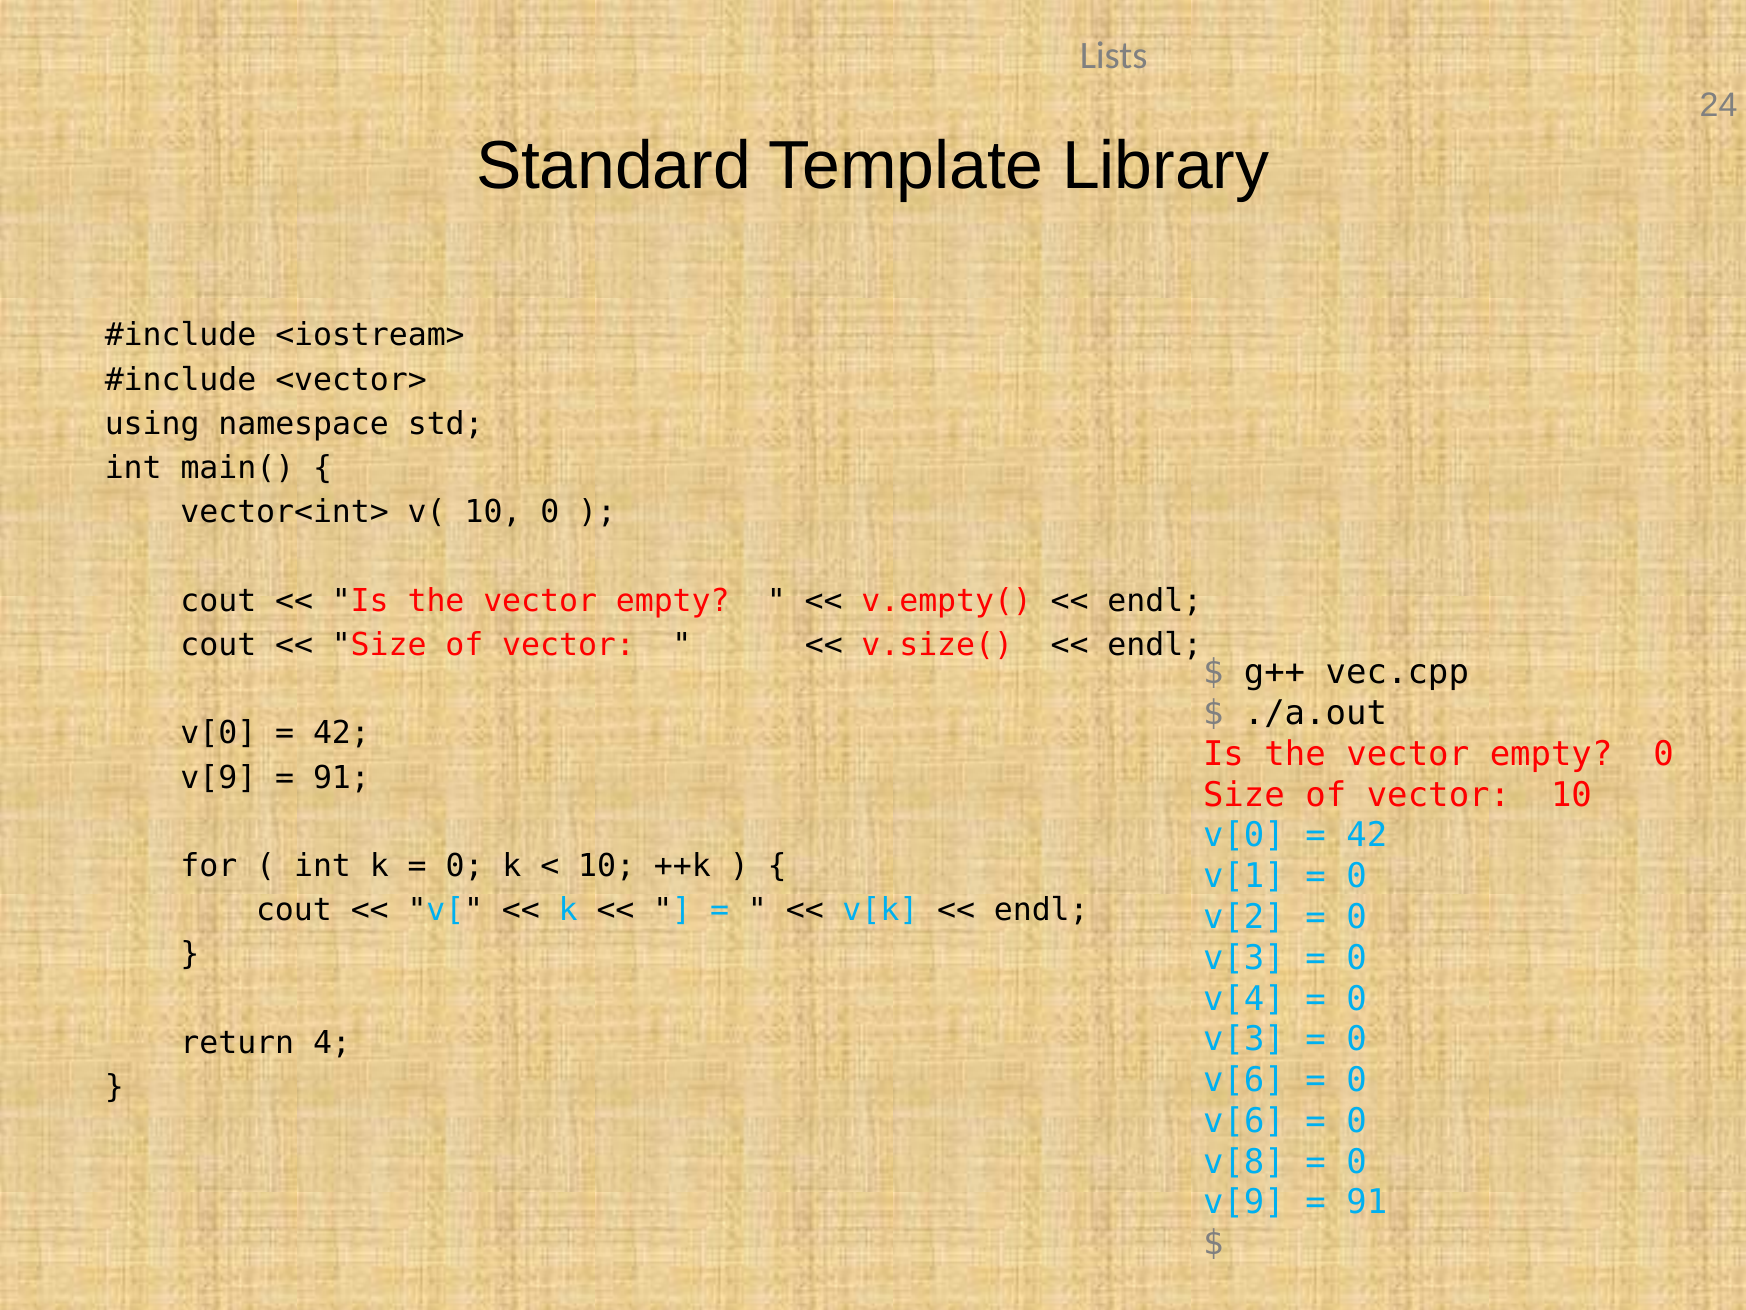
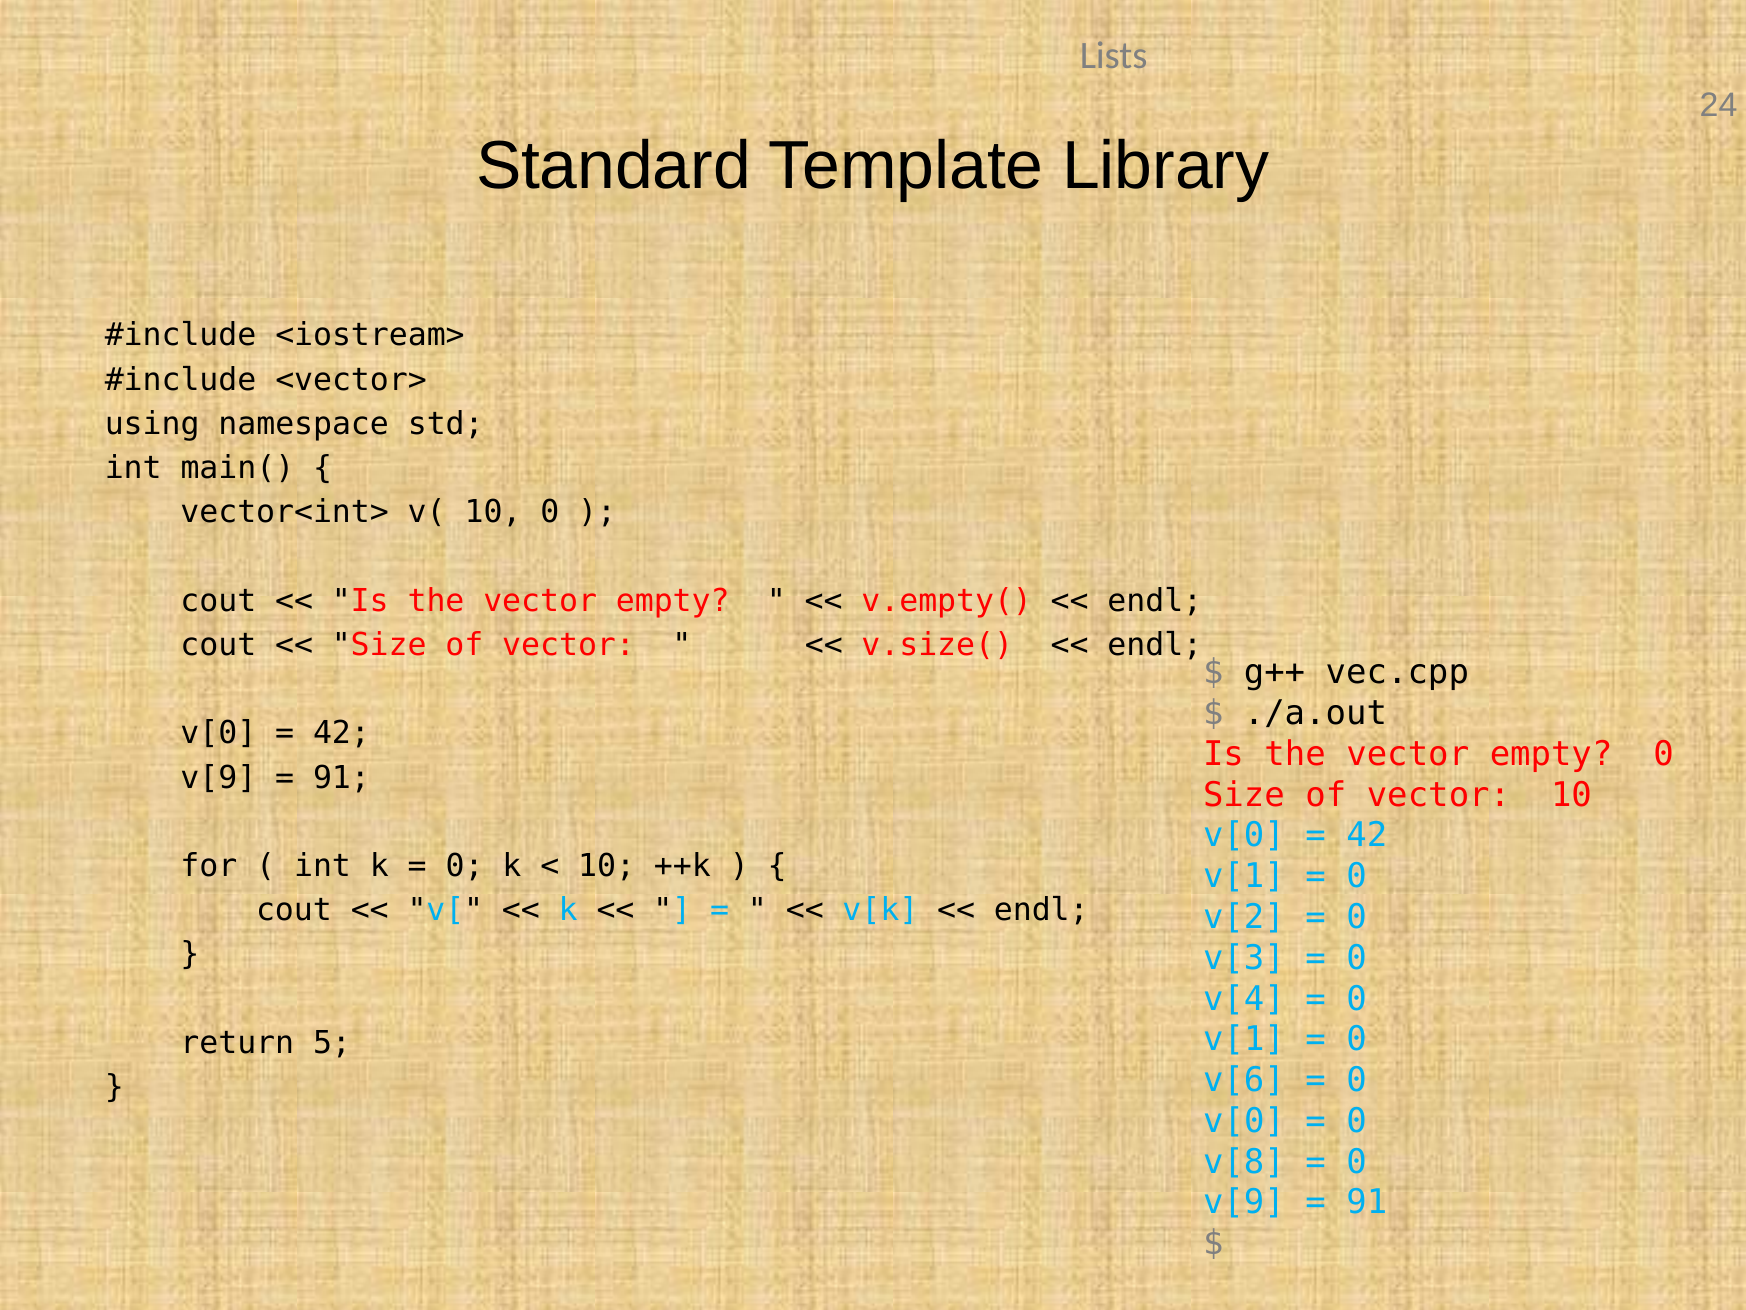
v[3 at (1244, 1039): v[3 -> v[1
4: 4 -> 5
v[6 at (1244, 1121): v[6 -> v[0
